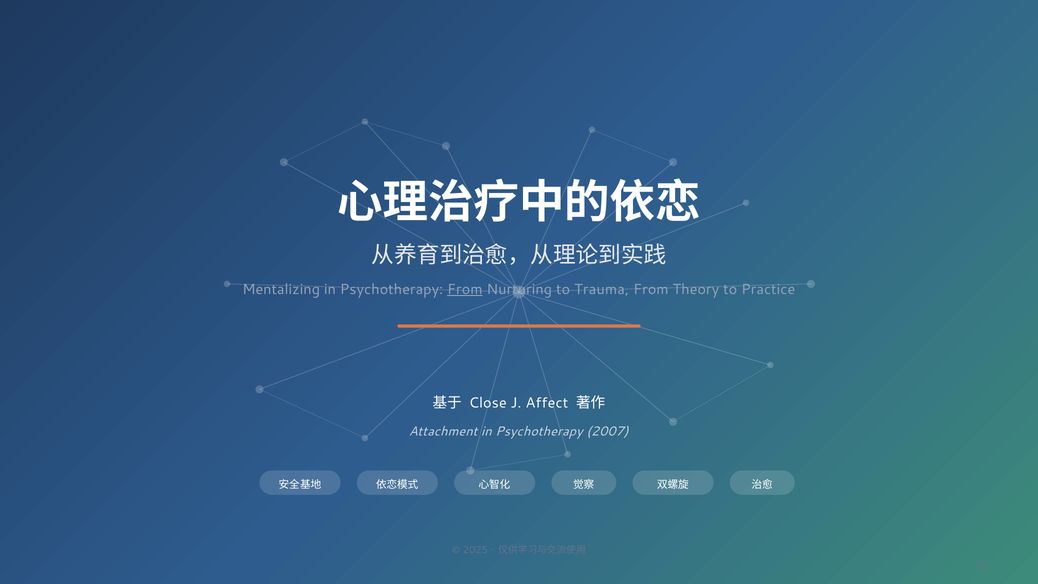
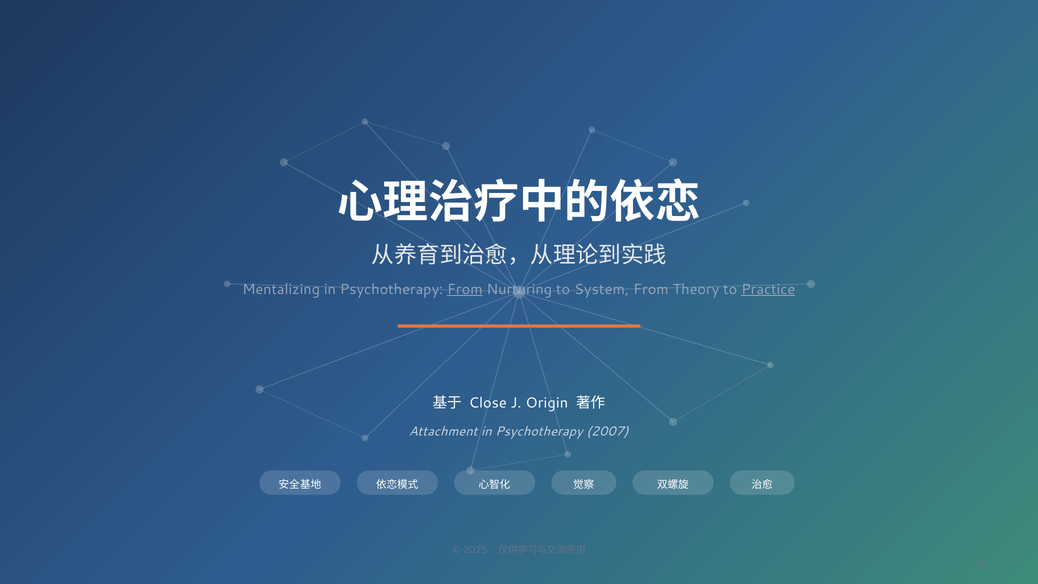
Trauma: Trauma -> System
Practice underline: none -> present
Affect: Affect -> Origin
